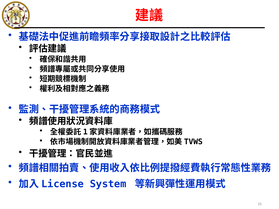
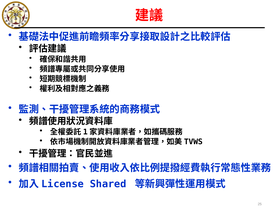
System: System -> Shared
